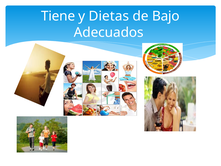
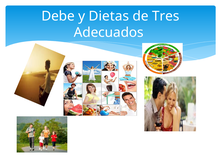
Tiene: Tiene -> Debe
Bajo: Bajo -> Tres
